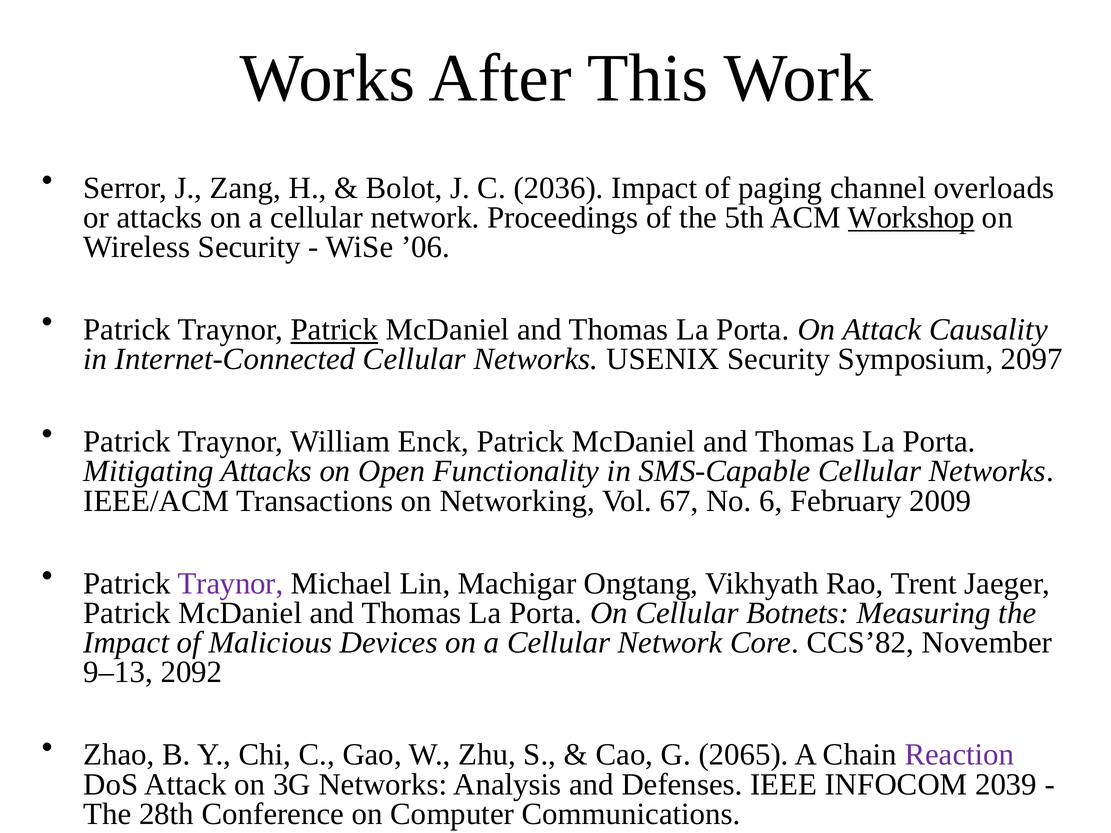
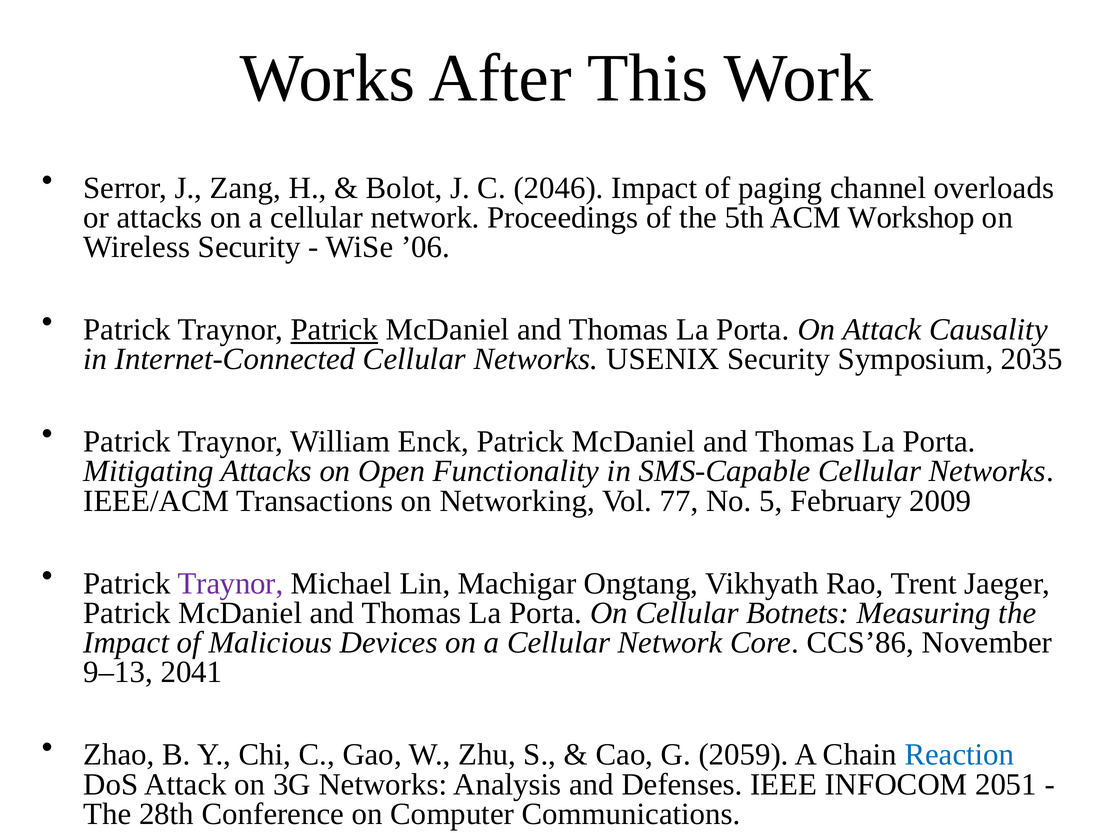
2036: 2036 -> 2046
Workshop underline: present -> none
2097: 2097 -> 2035
67: 67 -> 77
6: 6 -> 5
CCS’82: CCS’82 -> CCS’86
2092: 2092 -> 2041
2065: 2065 -> 2059
Reaction colour: purple -> blue
2039: 2039 -> 2051
